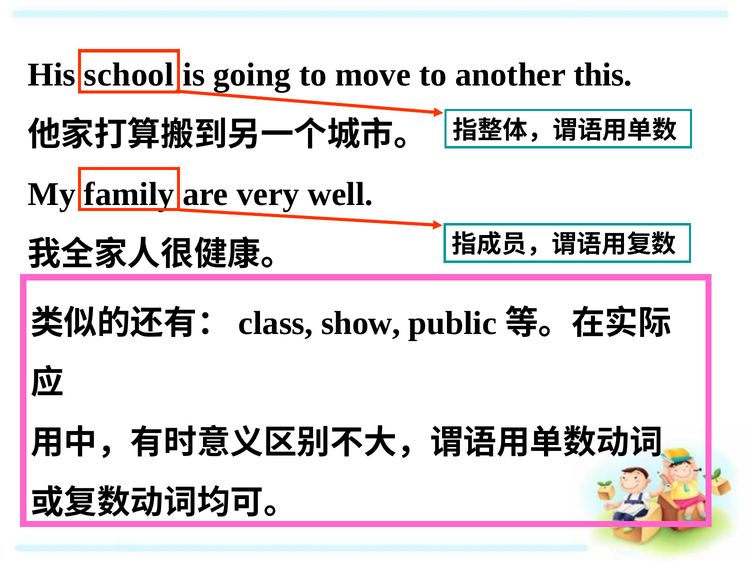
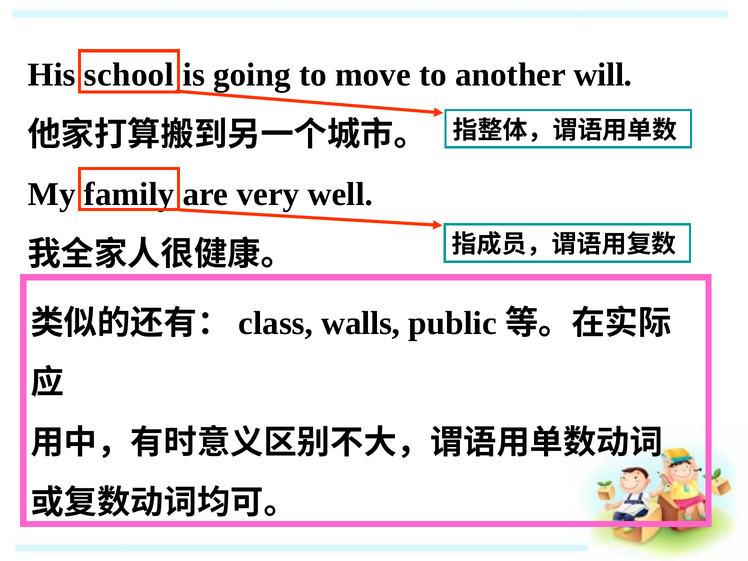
this: this -> will
show: show -> walls
